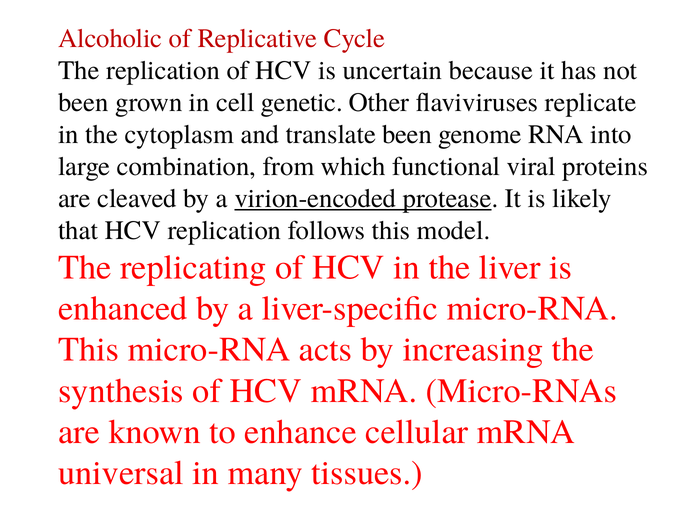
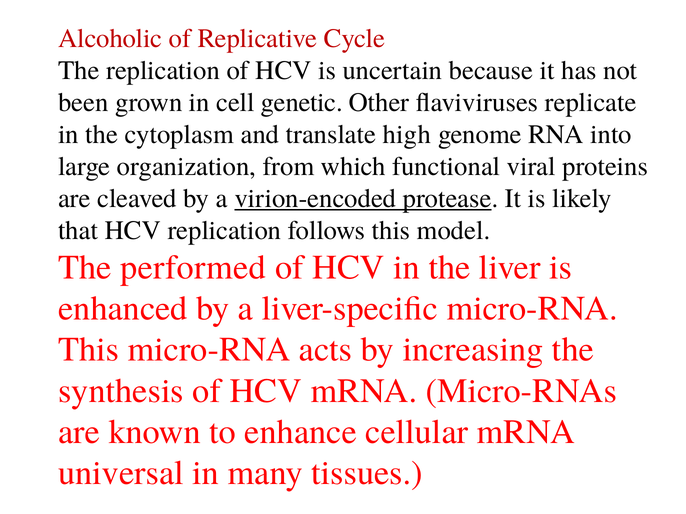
translate been: been -> high
combination: combination -> organization
replicating: replicating -> performed
